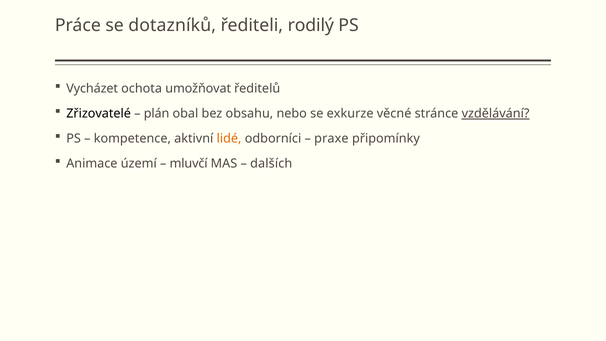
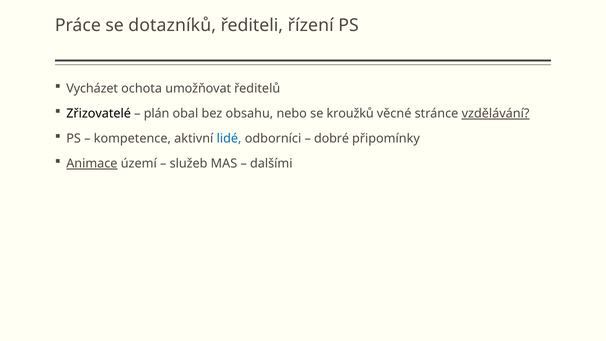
rodilý: rodilý -> řízení
exkurze: exkurze -> kroužků
lidé colour: orange -> blue
praxe: praxe -> dobré
Animace underline: none -> present
mluvčí: mluvčí -> služeb
dalších: dalších -> dalšími
